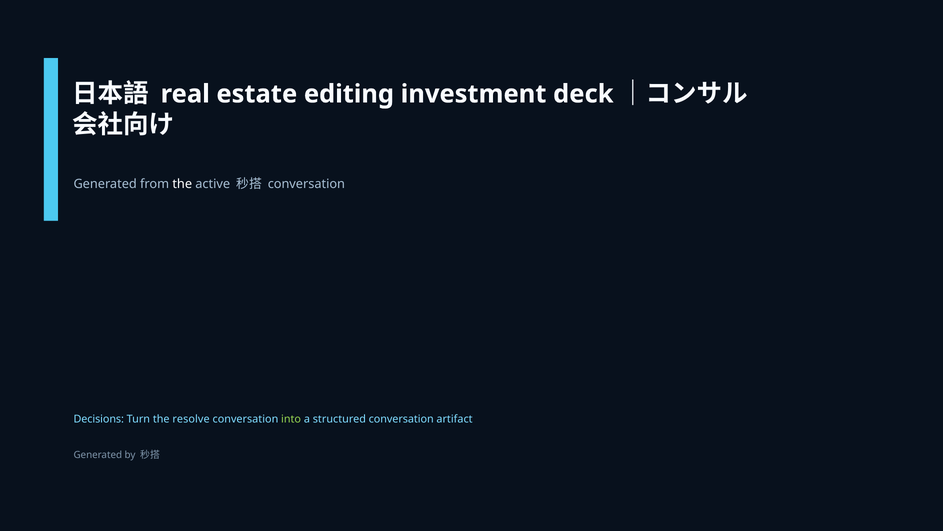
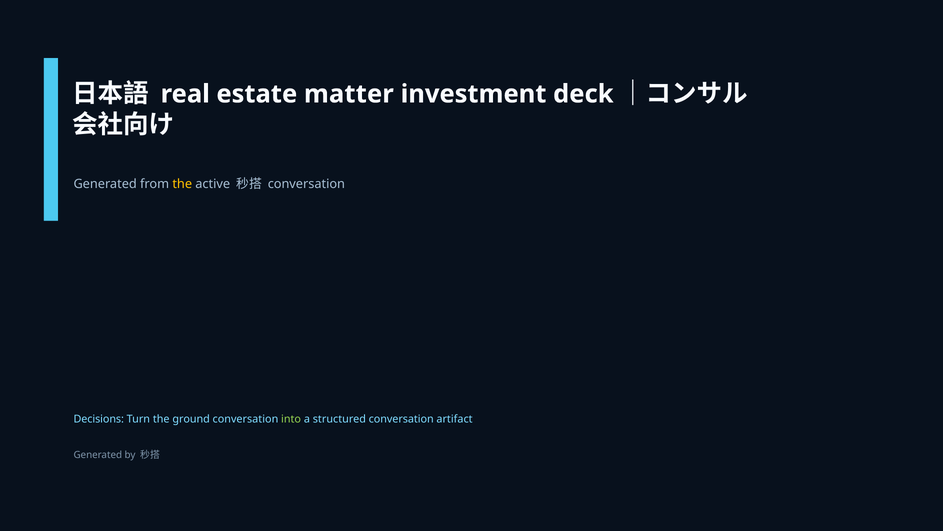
editing: editing -> matter
the at (182, 184) colour: white -> yellow
resolve: resolve -> ground
